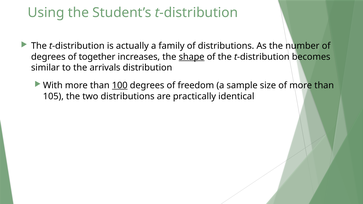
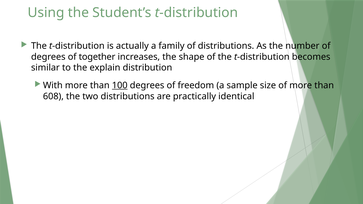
shape underline: present -> none
arrivals: arrivals -> explain
105: 105 -> 608
